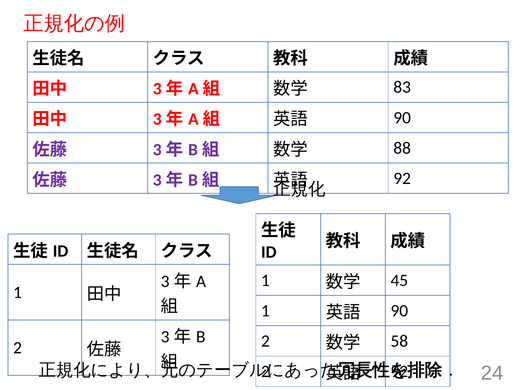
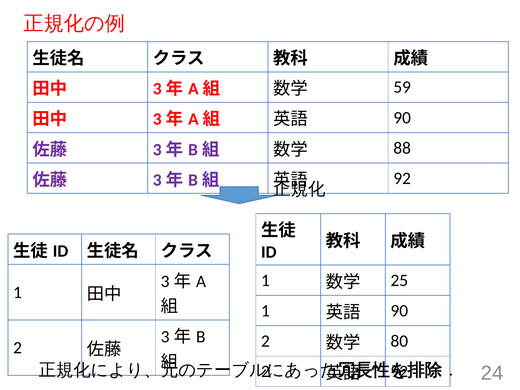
83: 83 -> 59
45: 45 -> 25
58: 58 -> 80
